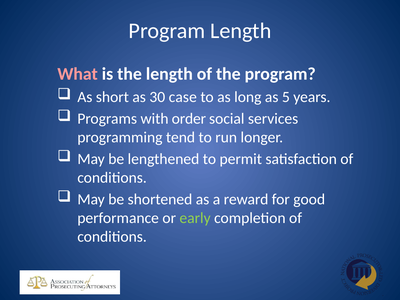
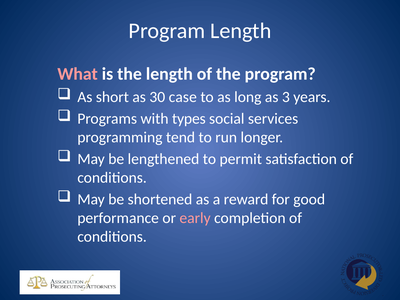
5: 5 -> 3
order: order -> types
early colour: light green -> pink
